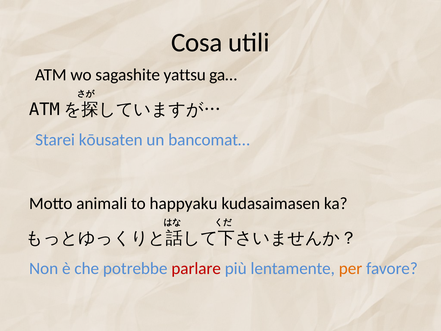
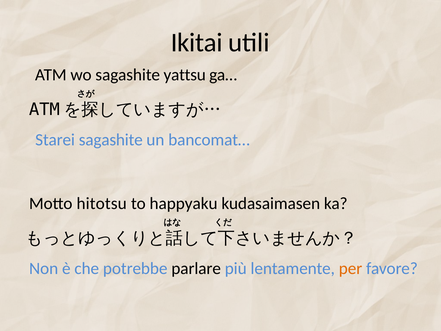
Cosa: Cosa -> Ikitai
Starei kōusaten: kōusaten -> sagashite
animali: animali -> hitotsu
parlare colour: red -> black
